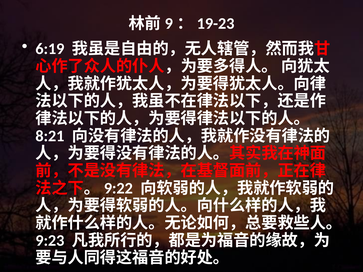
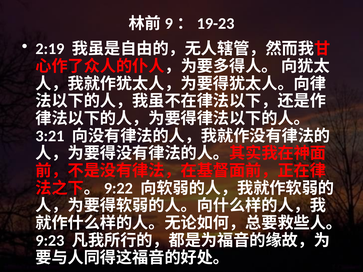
6:19: 6:19 -> 2:19
8:21: 8:21 -> 3:21
